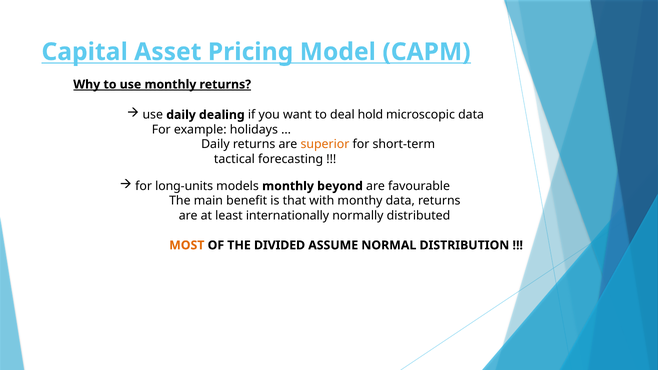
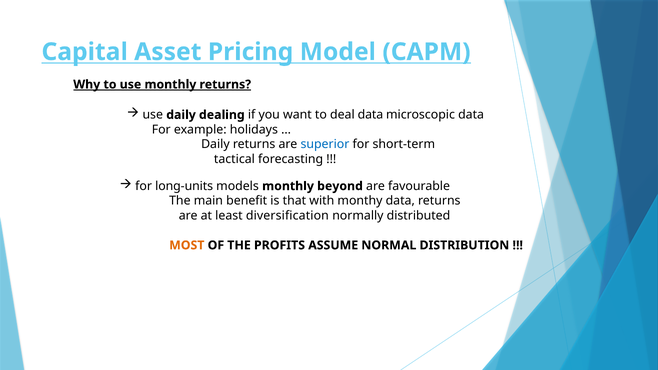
deal hold: hold -> data
superior colour: orange -> blue
internationally: internationally -> diversification
DIVIDED: DIVIDED -> PROFITS
